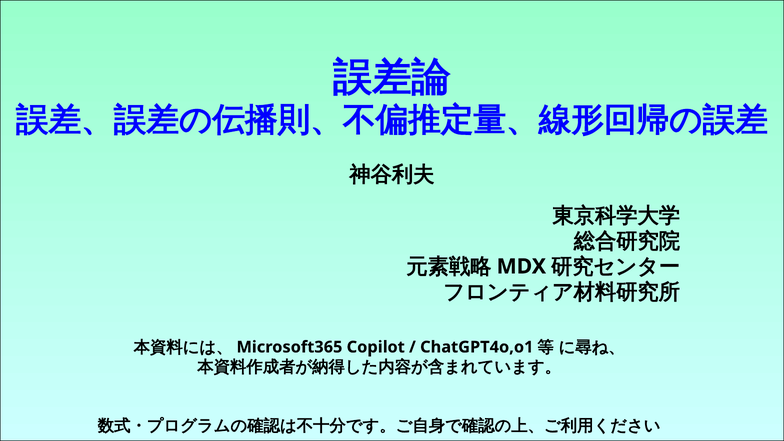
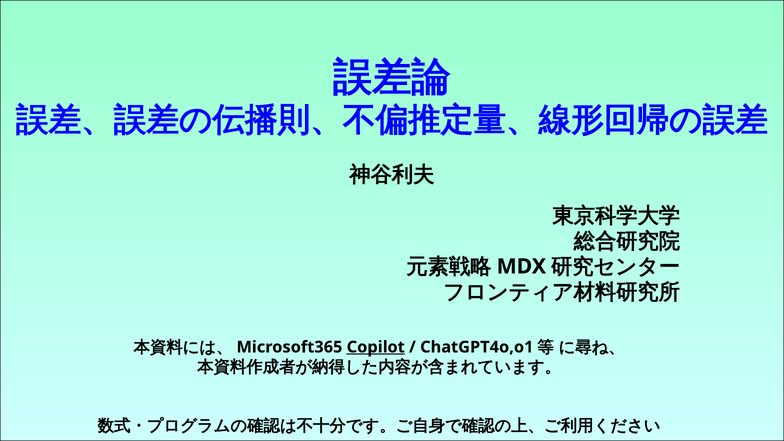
Copilot underline: none -> present
